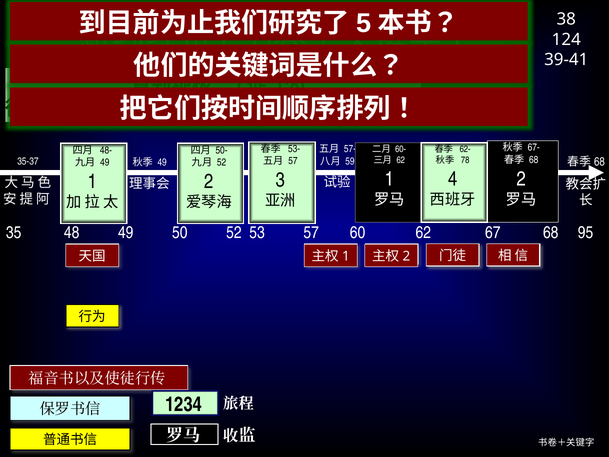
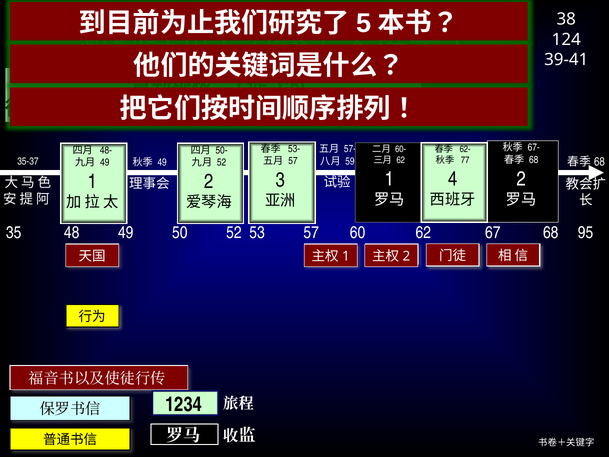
78: 78 -> 77
